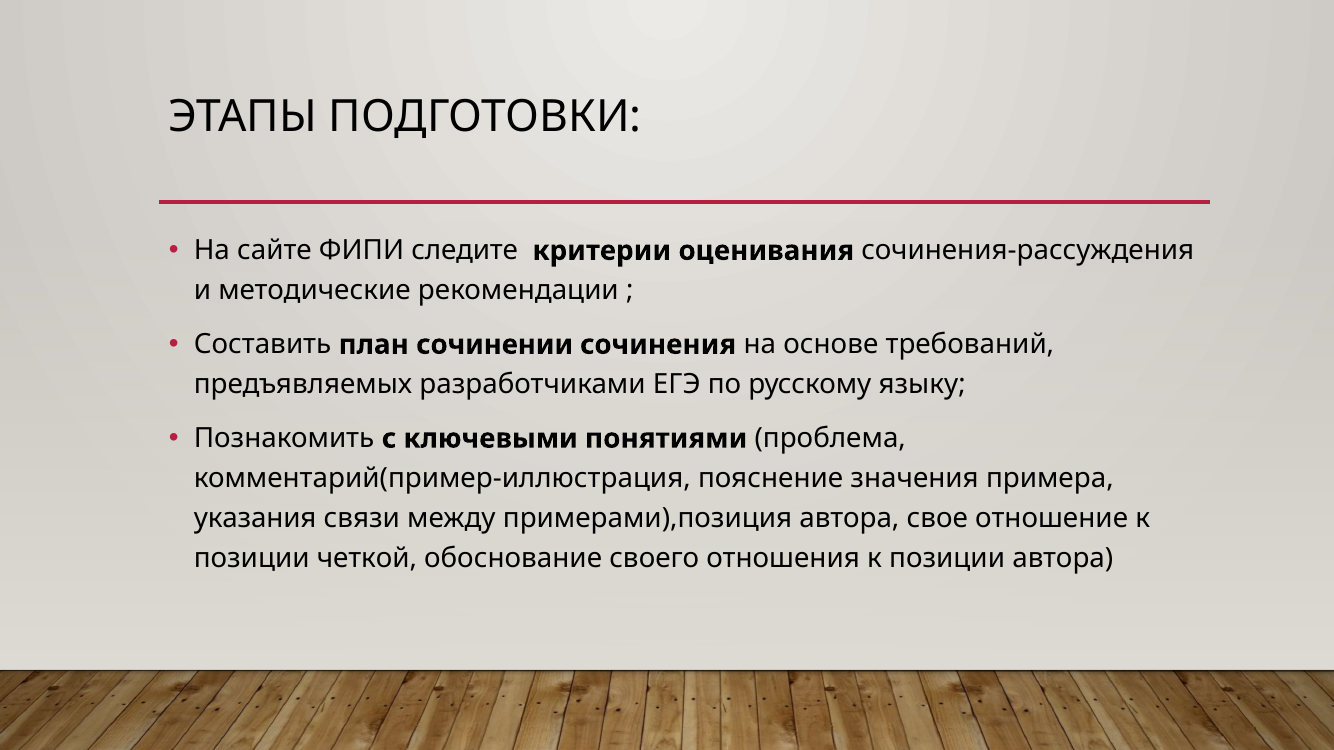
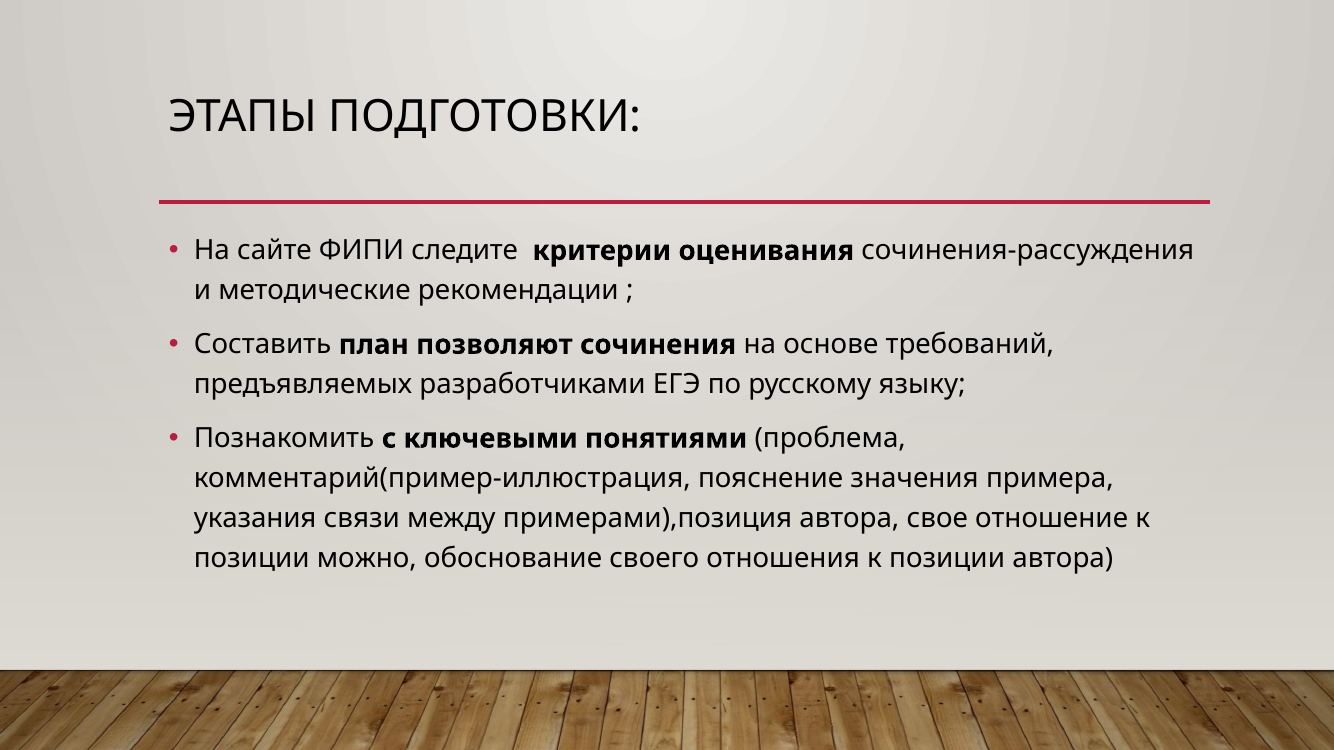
сочинении: сочинении -> позволяют
четкой: четкой -> можно
